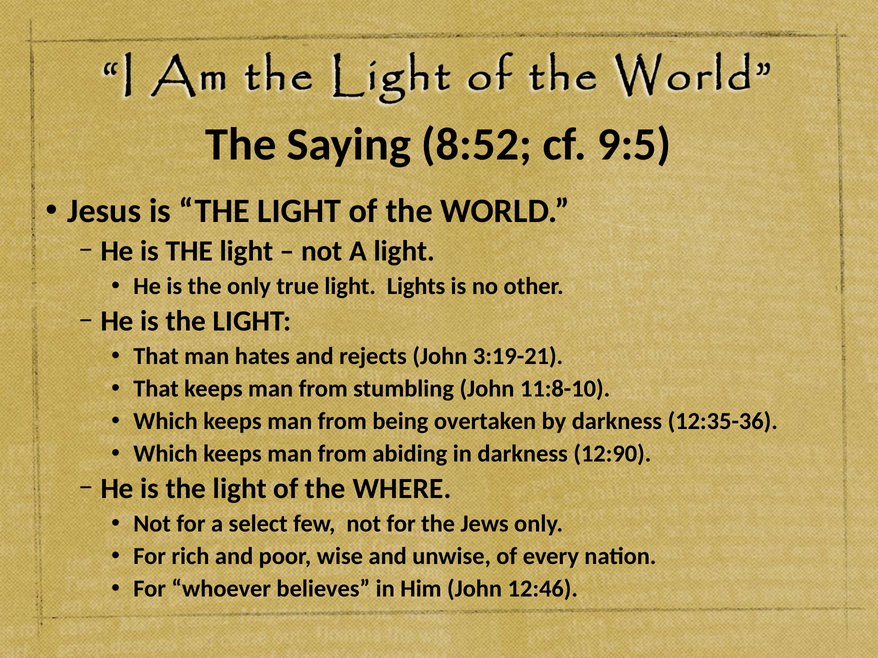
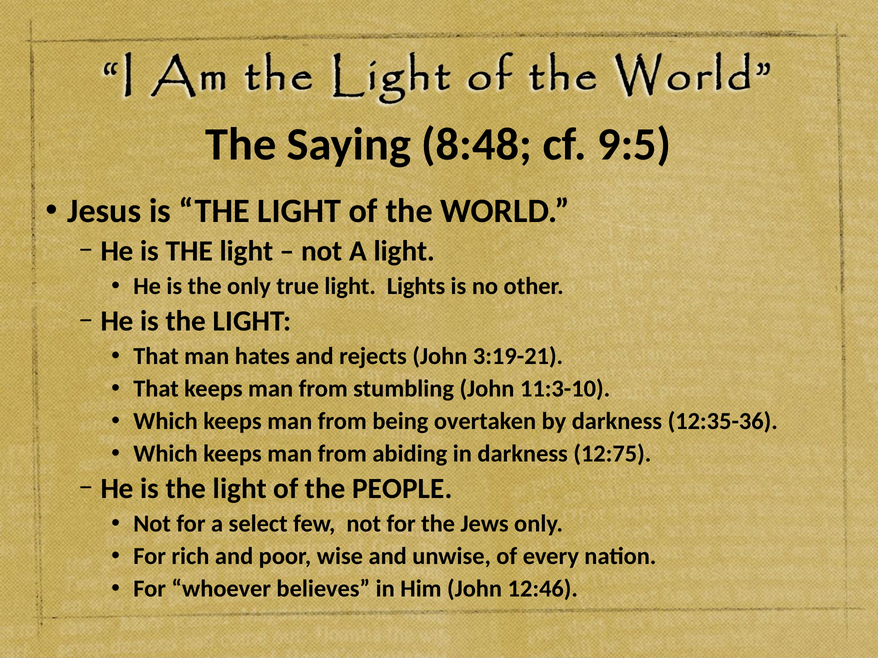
8:52: 8:52 -> 8:48
11:8-10: 11:8-10 -> 11:3-10
12:90: 12:90 -> 12:75
WHERE: WHERE -> PEOPLE
